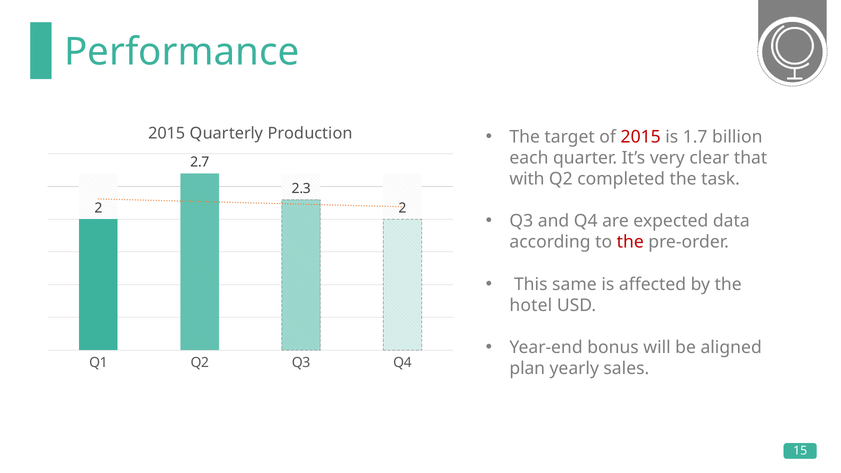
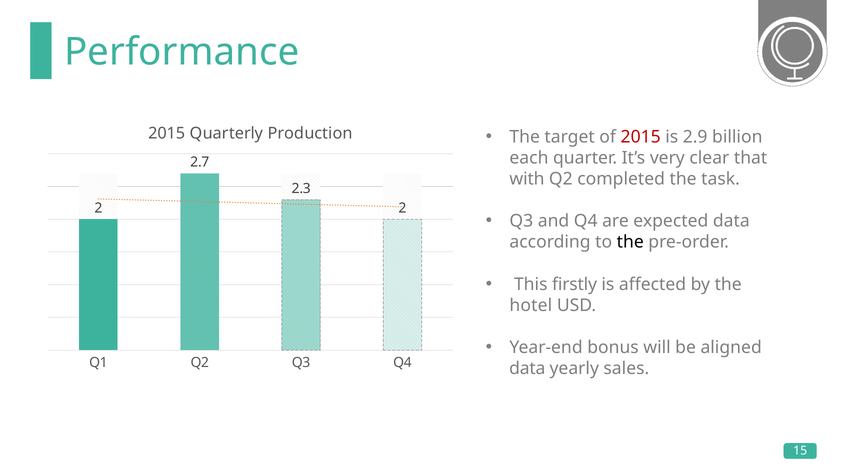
1.7: 1.7 -> 2.9
the at (630, 242) colour: red -> black
same: same -> firstly
plan at (527, 368): plan -> data
